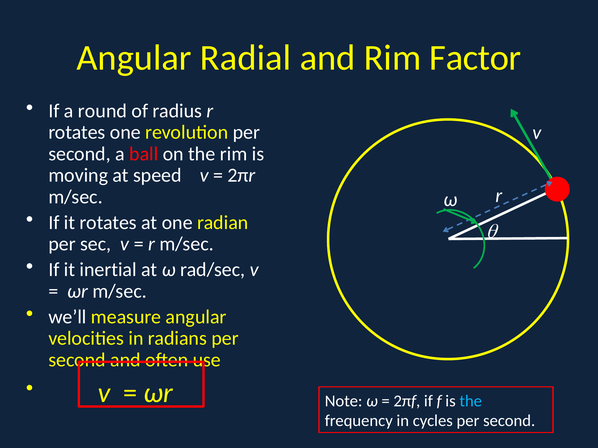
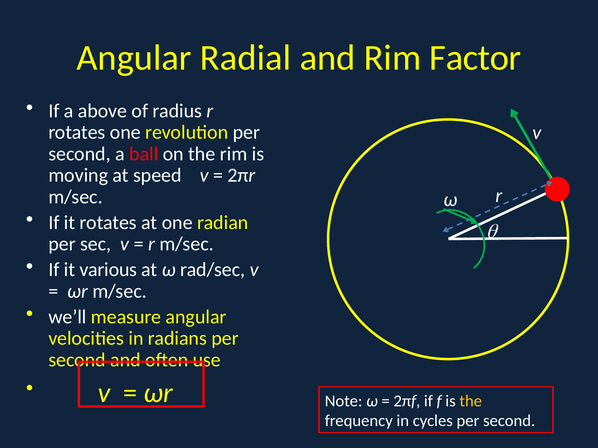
round: round -> above
inertial: inertial -> various
the at (471, 401) colour: light blue -> yellow
